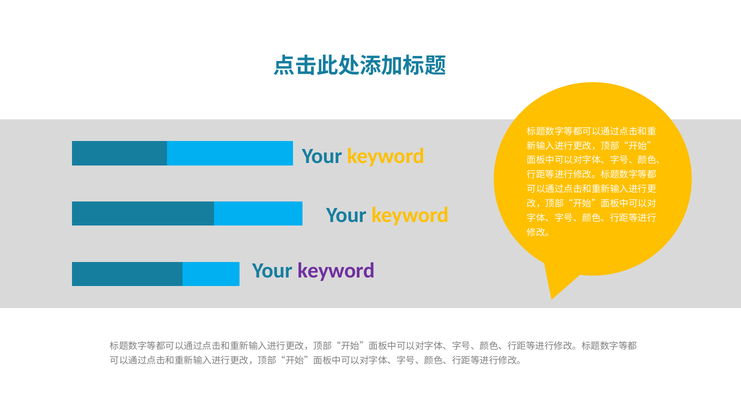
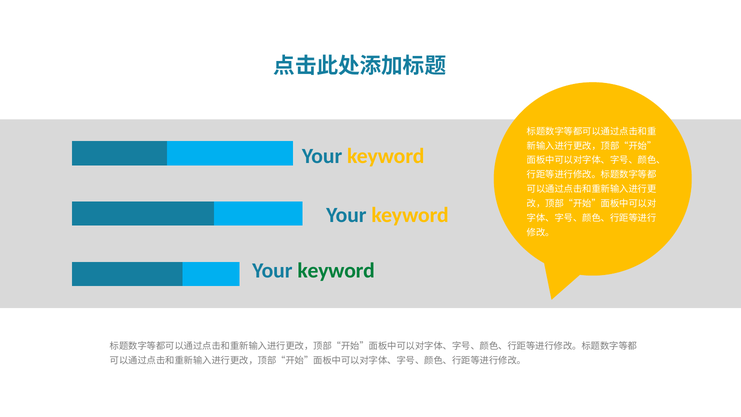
keyword at (336, 270) colour: purple -> green
